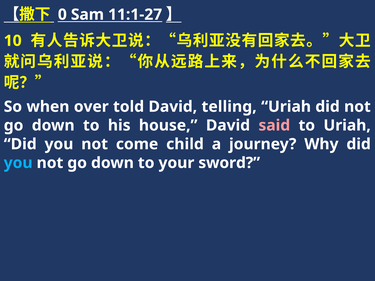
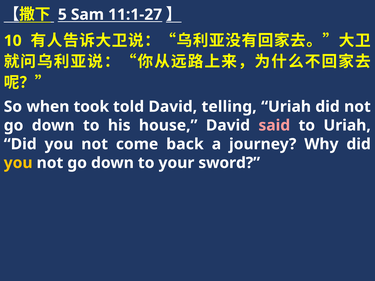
0: 0 -> 5
over: over -> took
child: child -> back
you at (18, 163) colour: light blue -> yellow
